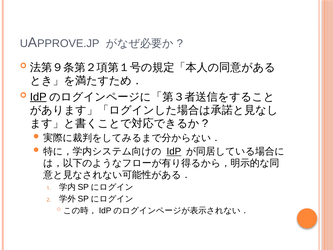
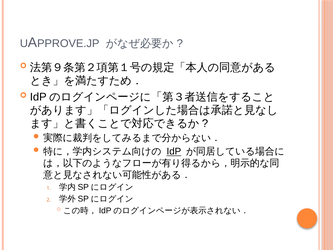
IdP at (38, 97) underline: present -> none
